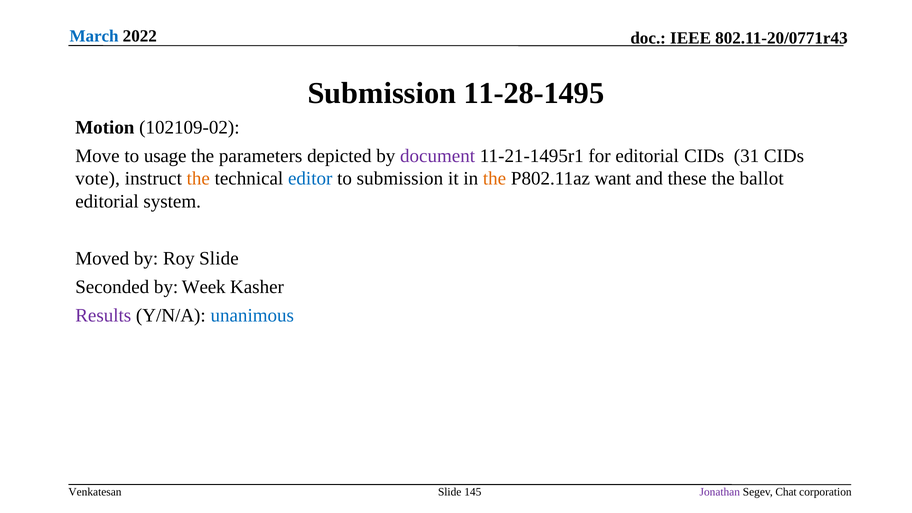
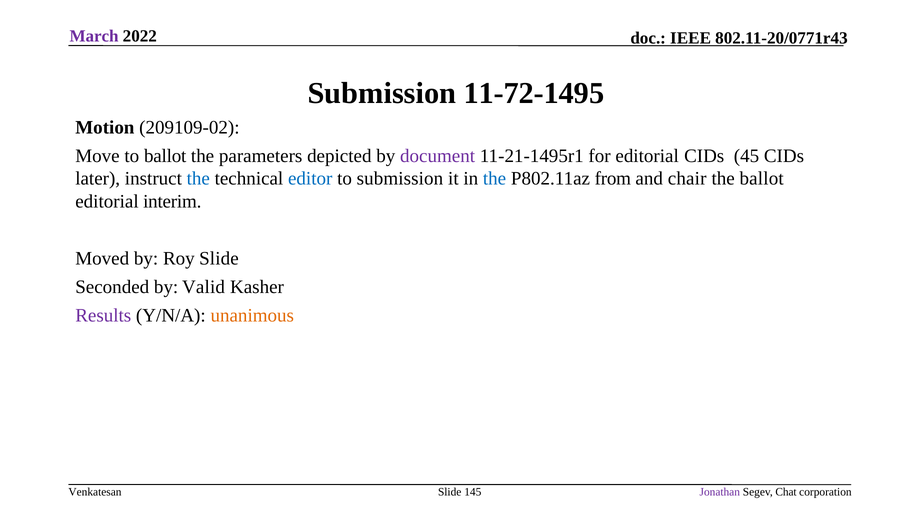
March colour: blue -> purple
11-28-1495: 11-28-1495 -> 11-72-1495
102109-02: 102109-02 -> 209109-02
to usage: usage -> ballot
31: 31 -> 45
vote: vote -> later
the at (198, 179) colour: orange -> blue
the at (495, 179) colour: orange -> blue
want: want -> from
these: these -> chair
system: system -> interim
Week: Week -> Valid
unanimous colour: blue -> orange
